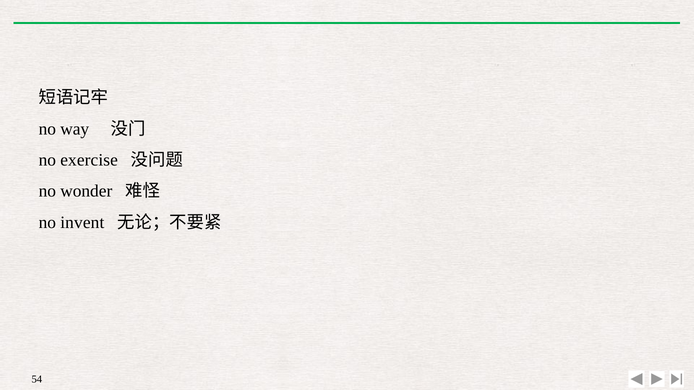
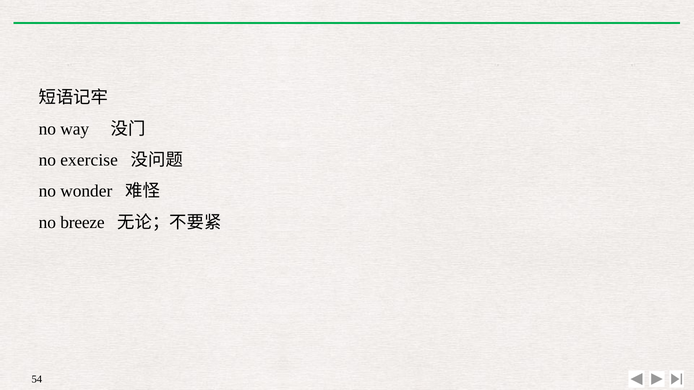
invent: invent -> breeze
